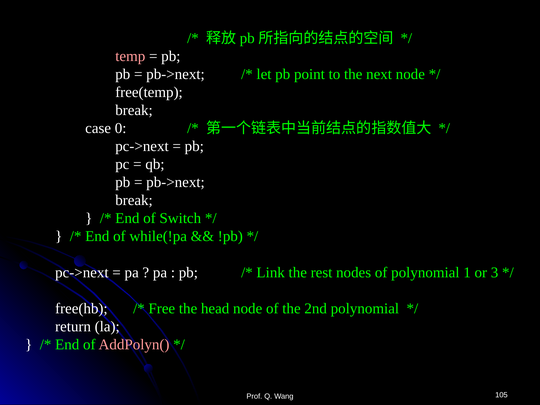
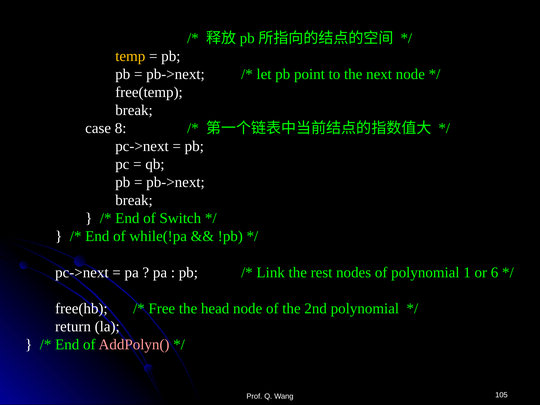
temp colour: pink -> yellow
0: 0 -> 8
3: 3 -> 6
